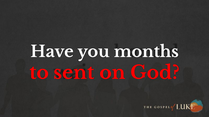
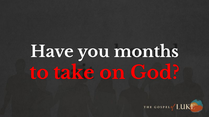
sent: sent -> take
